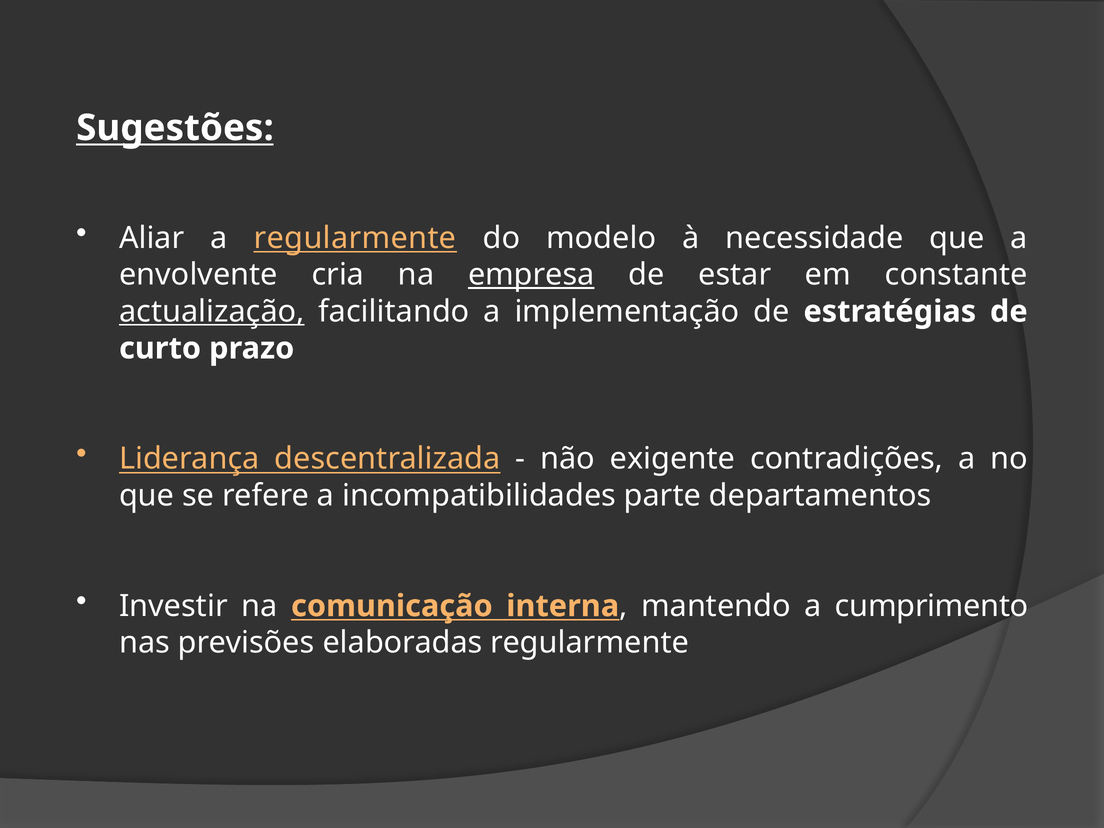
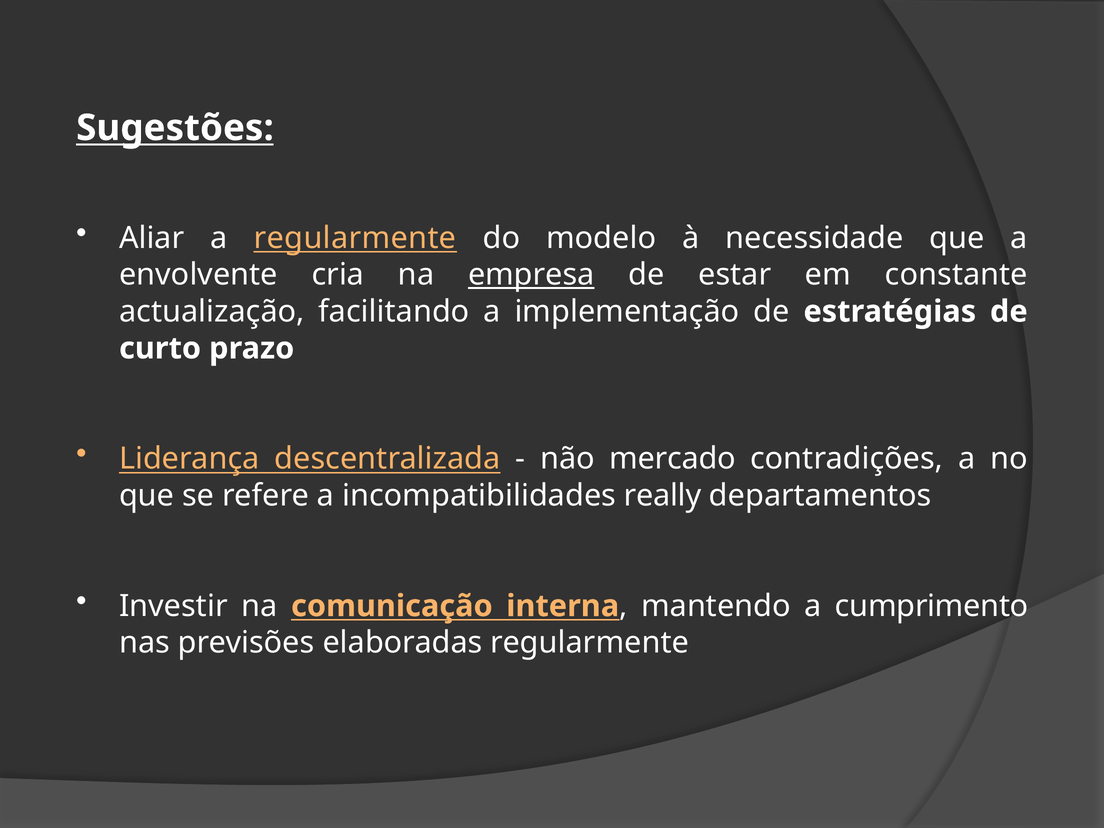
actualização underline: present -> none
exigente: exigente -> mercado
parte: parte -> really
